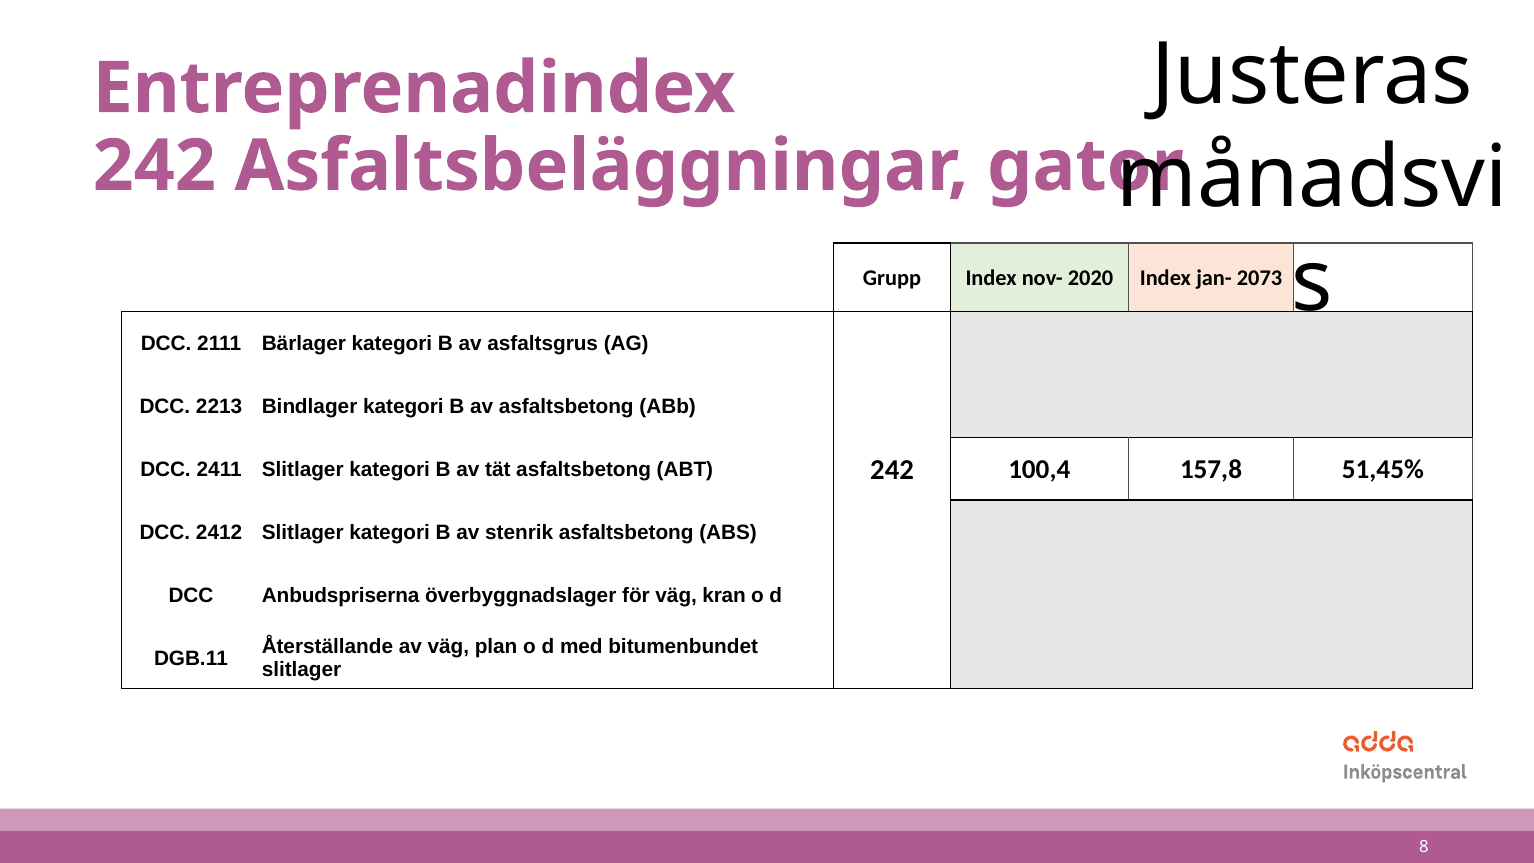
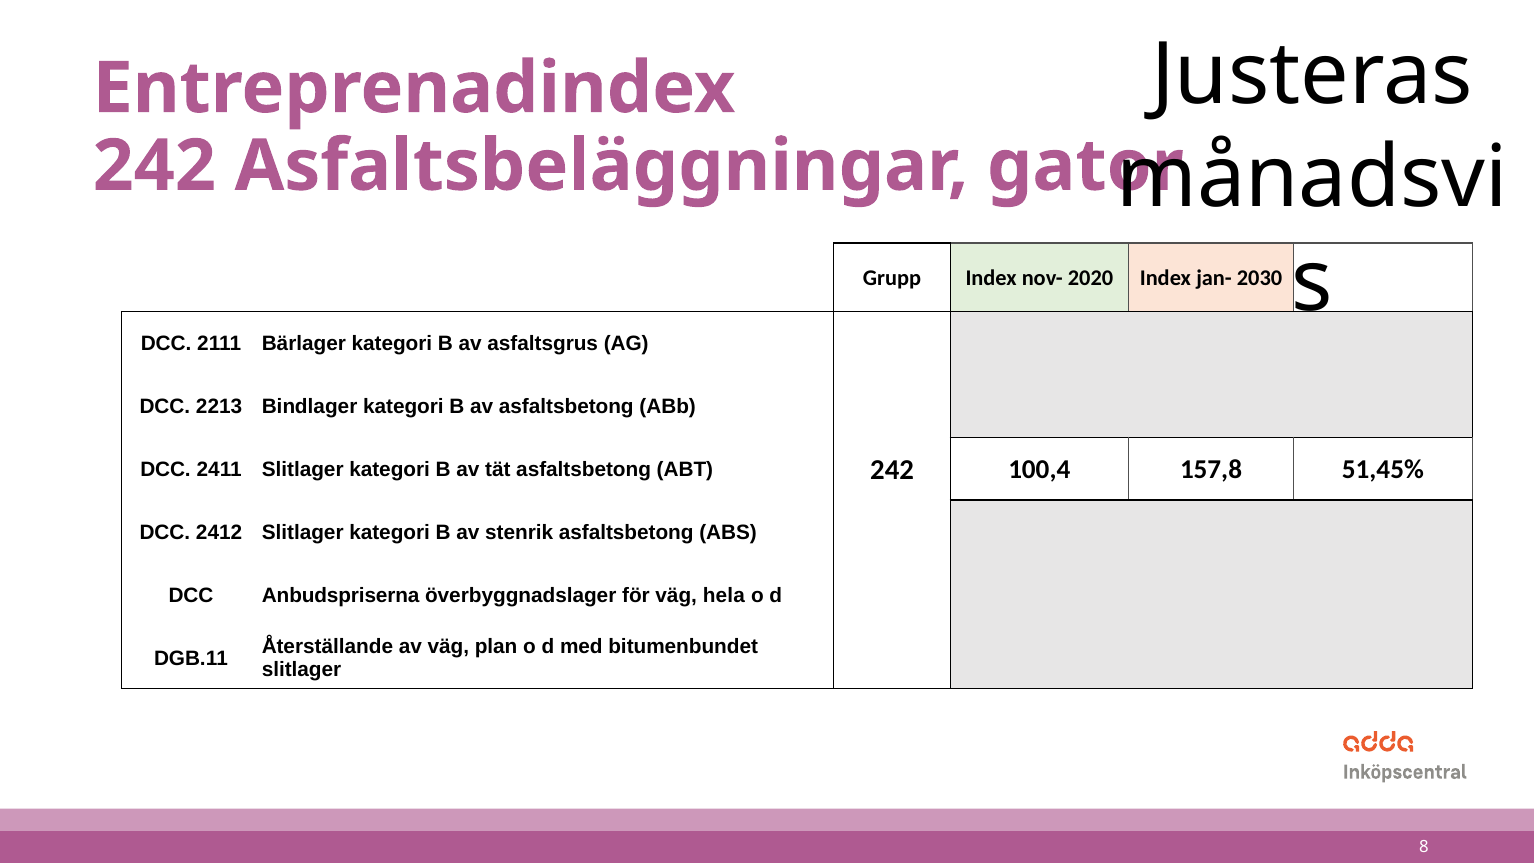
2073: 2073 -> 2030
kran: kran -> hela
